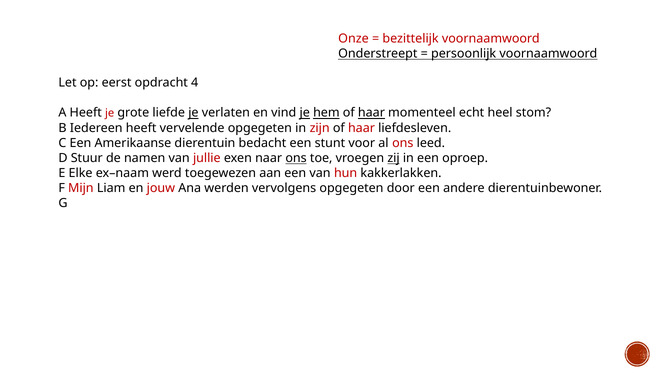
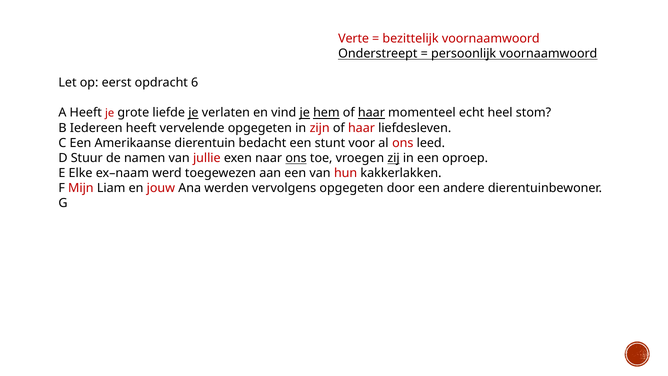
Onze: Onze -> Verte
4: 4 -> 6
